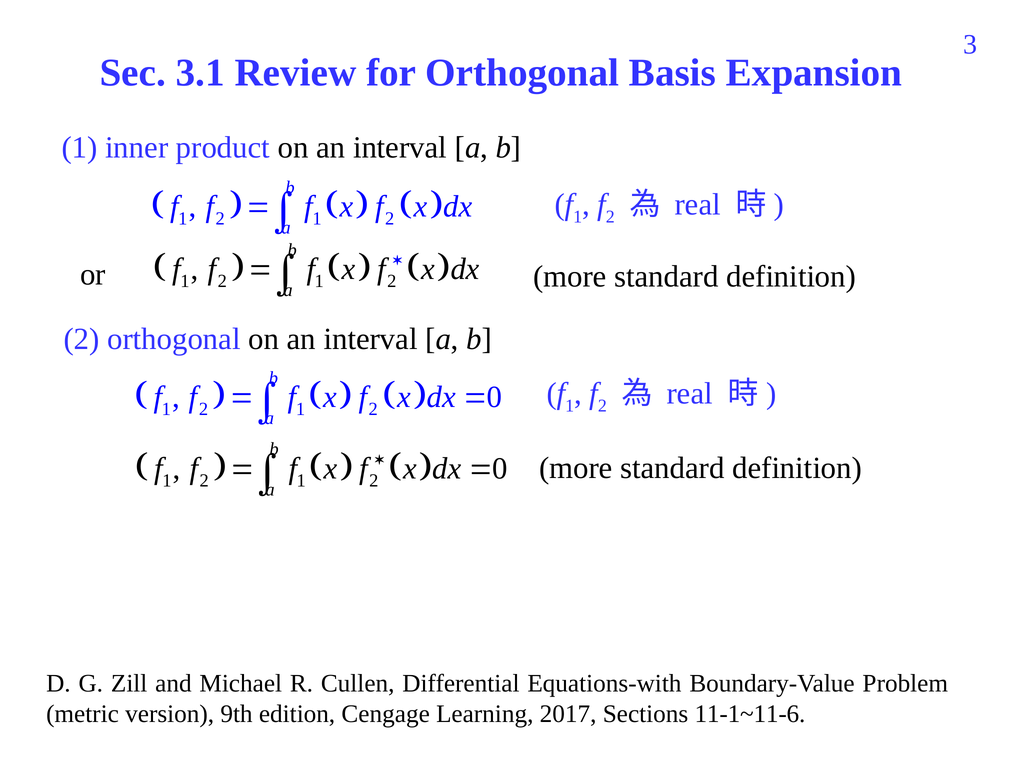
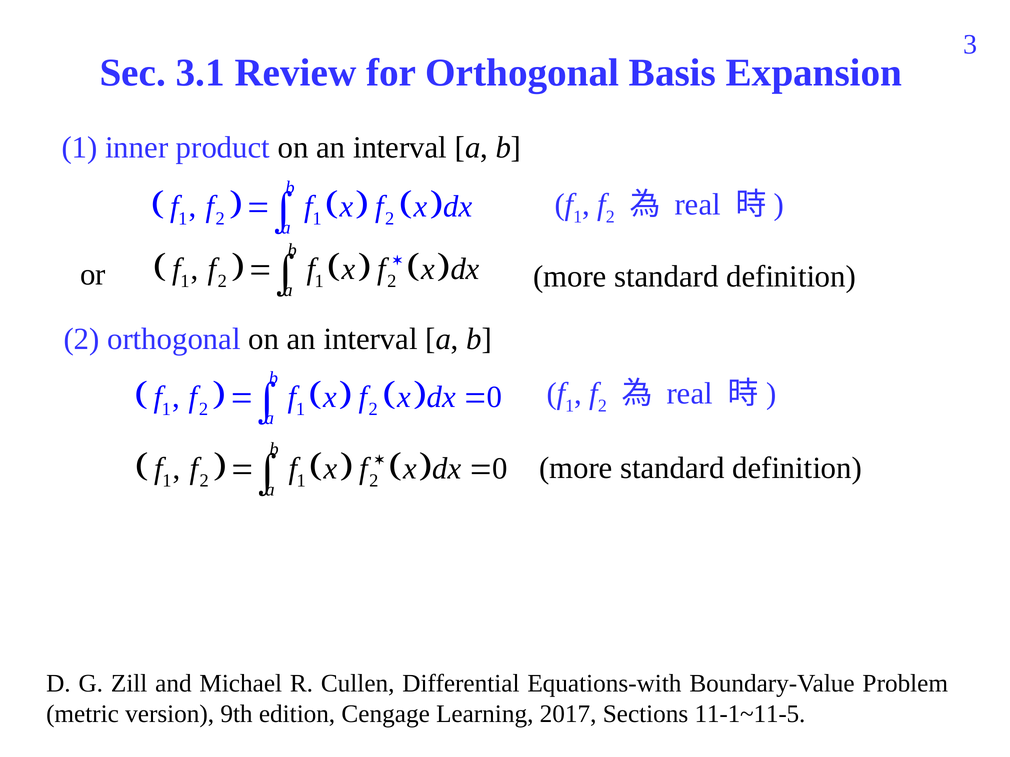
11-1~11-6: 11-1~11-6 -> 11-1~11-5
